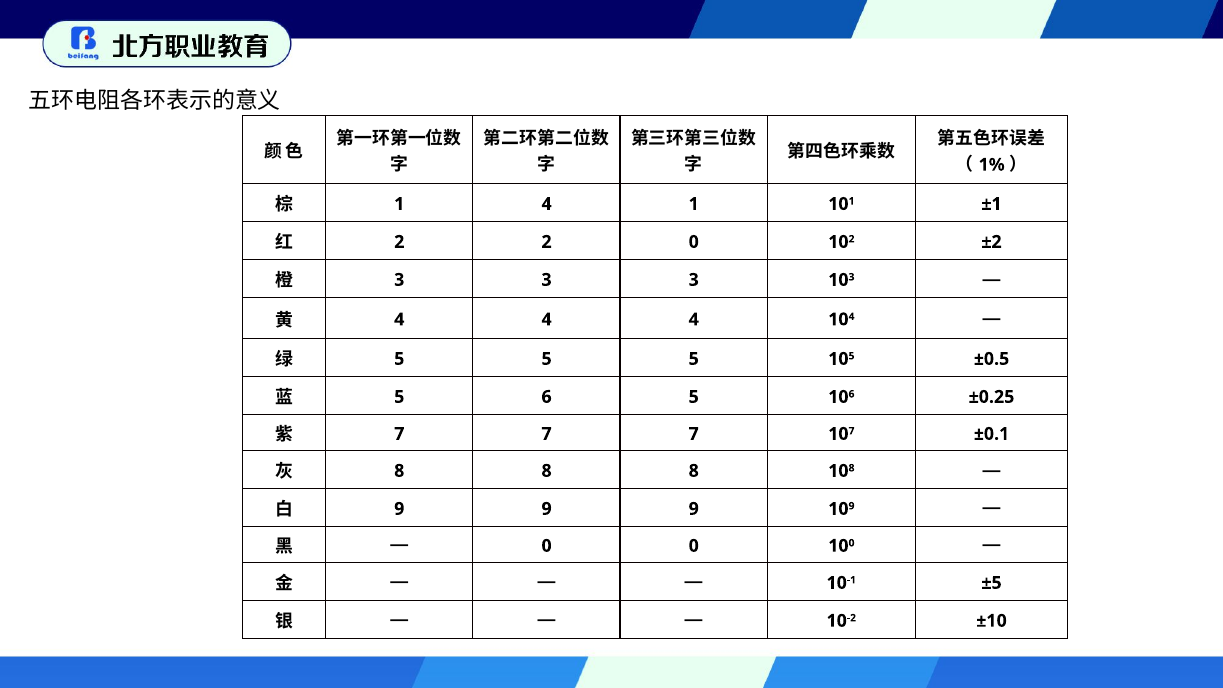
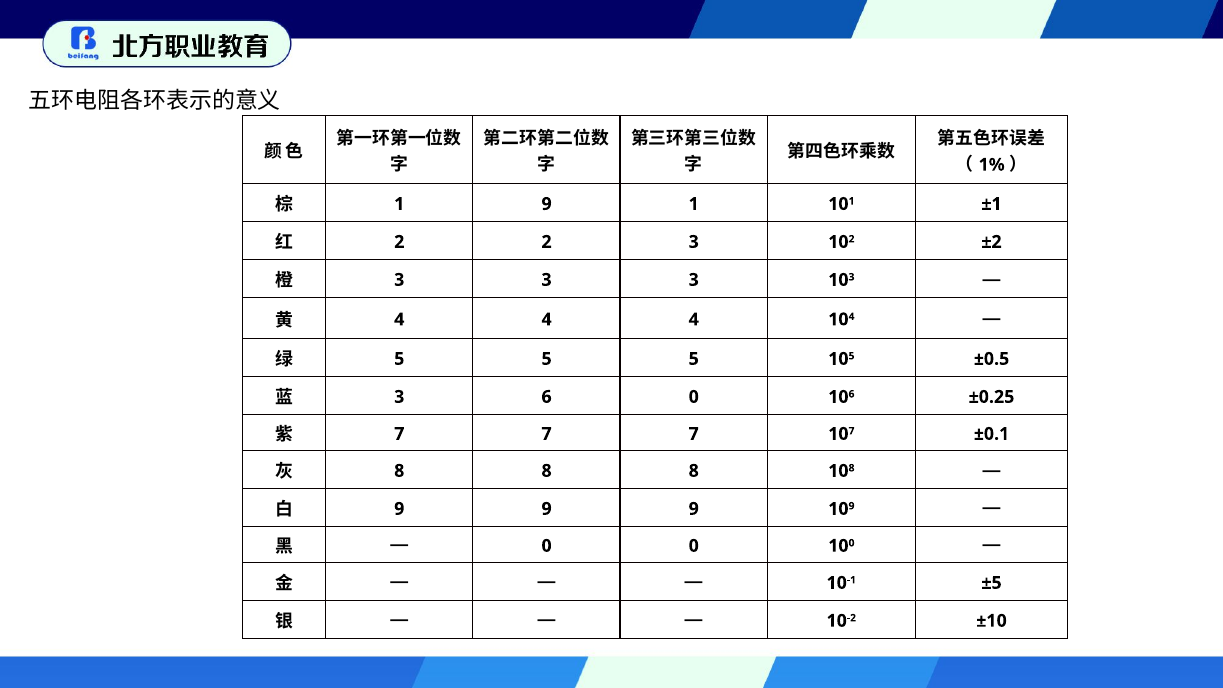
1 4: 4 -> 9
2 0: 0 -> 3
5 at (399, 397): 5 -> 3
6 5: 5 -> 0
